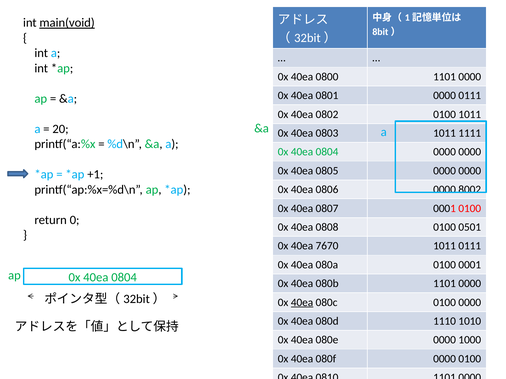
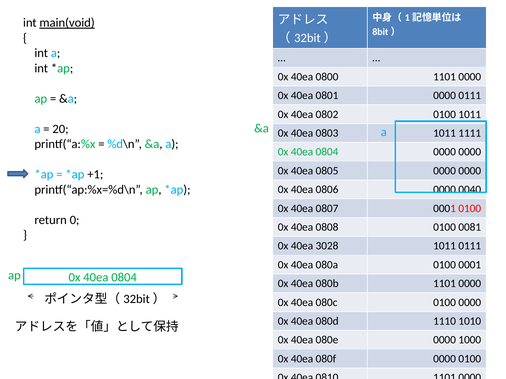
8002: 8002 -> 0040
0501: 0501 -> 0081
7670: 7670 -> 3028
40ea at (302, 303) underline: present -> none
